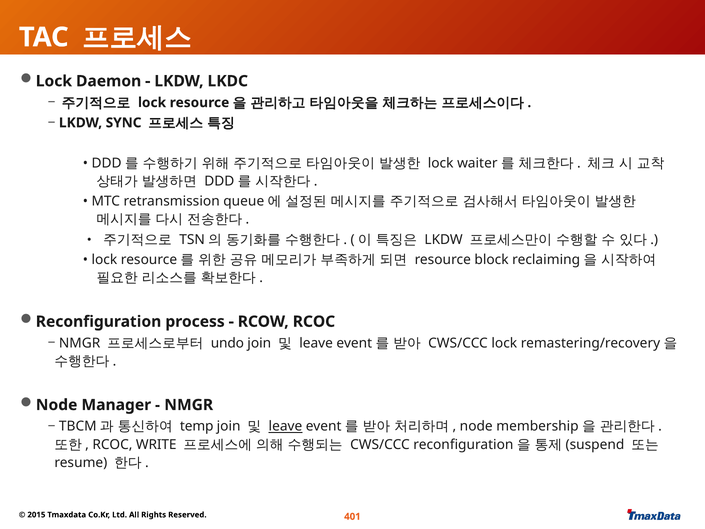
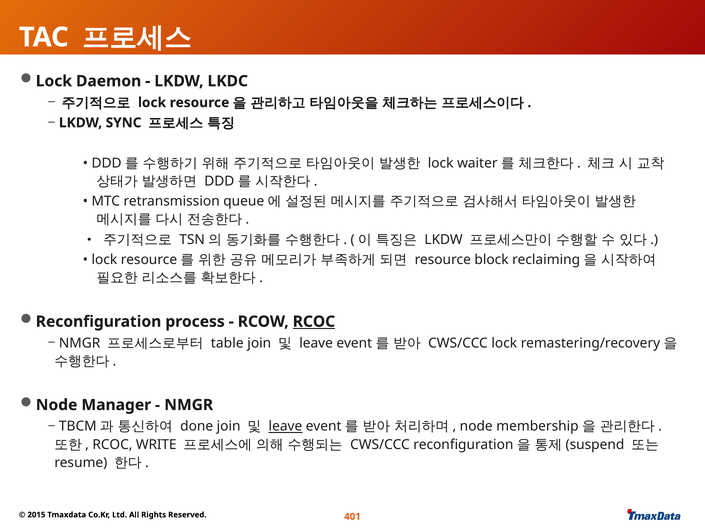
RCOC at (314, 321) underline: none -> present
undo: undo -> table
temp: temp -> done
